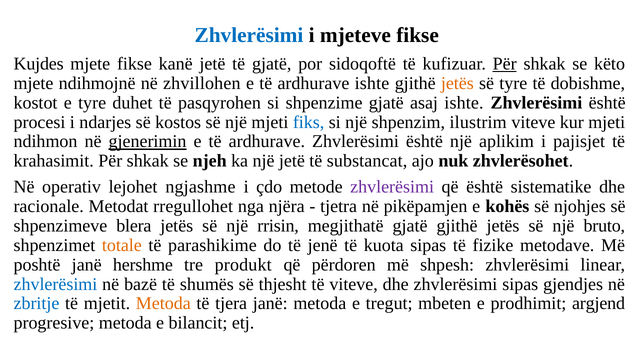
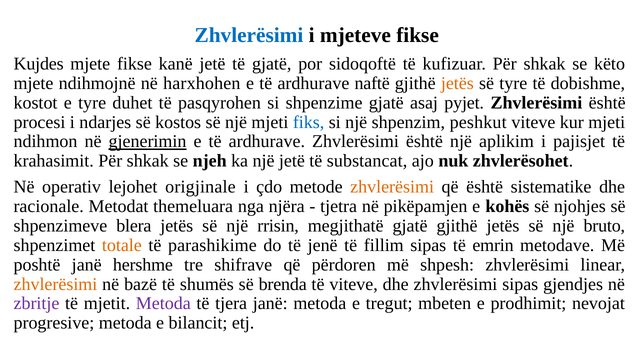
Për at (505, 64) underline: present -> none
zhvillohen: zhvillohen -> harxhohen
ardhurave ishte: ishte -> naftë
asaj ishte: ishte -> pyjet
ilustrim: ilustrim -> peshkut
ngjashme: ngjashme -> origjinale
zhvlerësimi at (392, 187) colour: purple -> orange
rregullohet: rregullohet -> themeluara
kuota: kuota -> fillim
fizike: fizike -> emrin
produkt: produkt -> shifrave
zhvlerësimi at (55, 284) colour: blue -> orange
thjesht: thjesht -> brenda
zbritje colour: blue -> purple
Metoda at (163, 304) colour: orange -> purple
argjend: argjend -> nevojat
